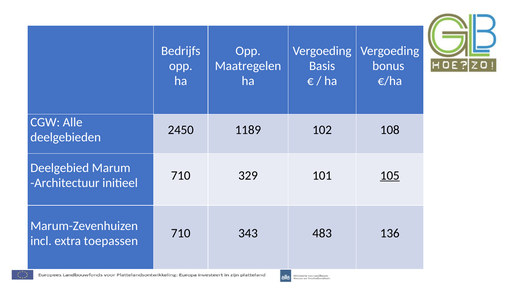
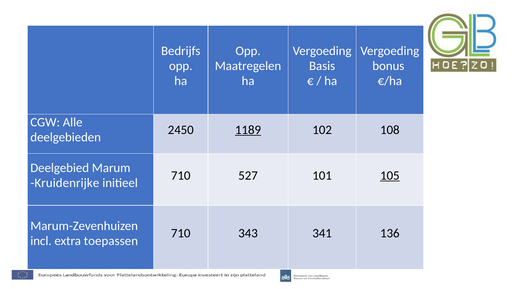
1189 underline: none -> present
329: 329 -> 527
Architectuur: Architectuur -> Kruidenrijke
483: 483 -> 341
